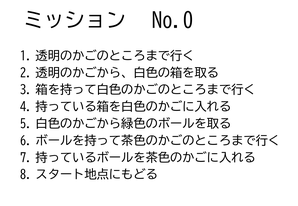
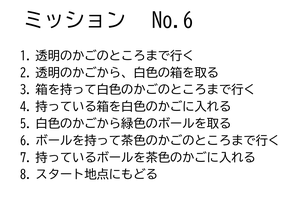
No.0: No.0 -> No.6
